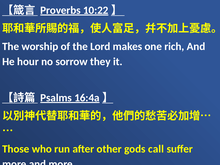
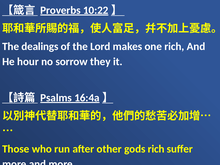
worship: worship -> dealings
gods call: call -> rich
